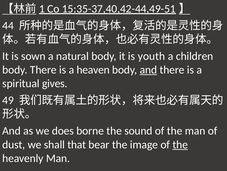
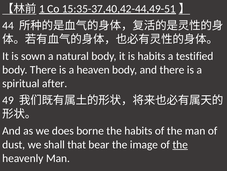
is youth: youth -> habits
children: children -> testified
and at (148, 70) underline: present -> none
gives: gives -> after
the sound: sound -> habits
